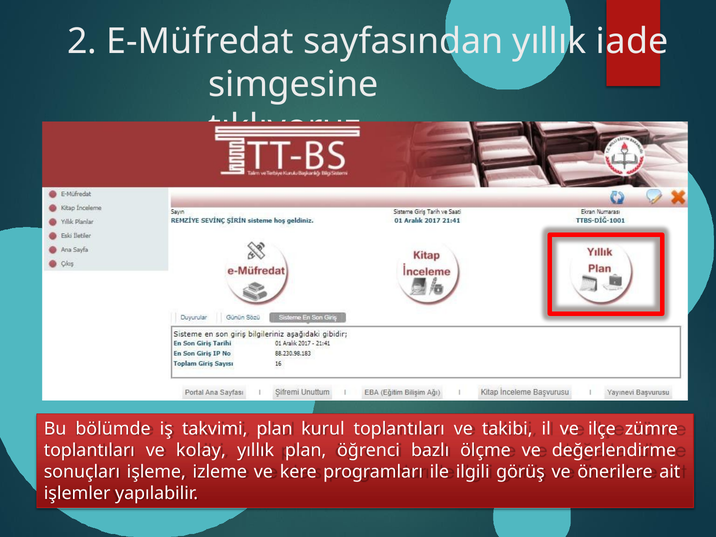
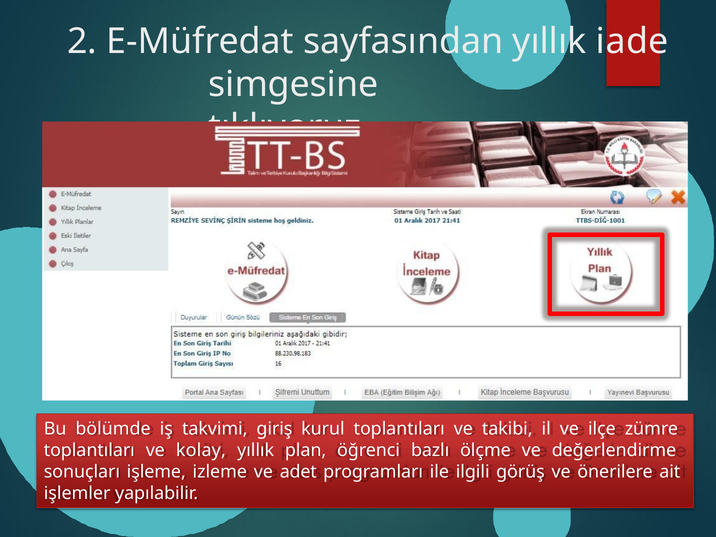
takvimi plan: plan -> giriş
kere: kere -> adet
